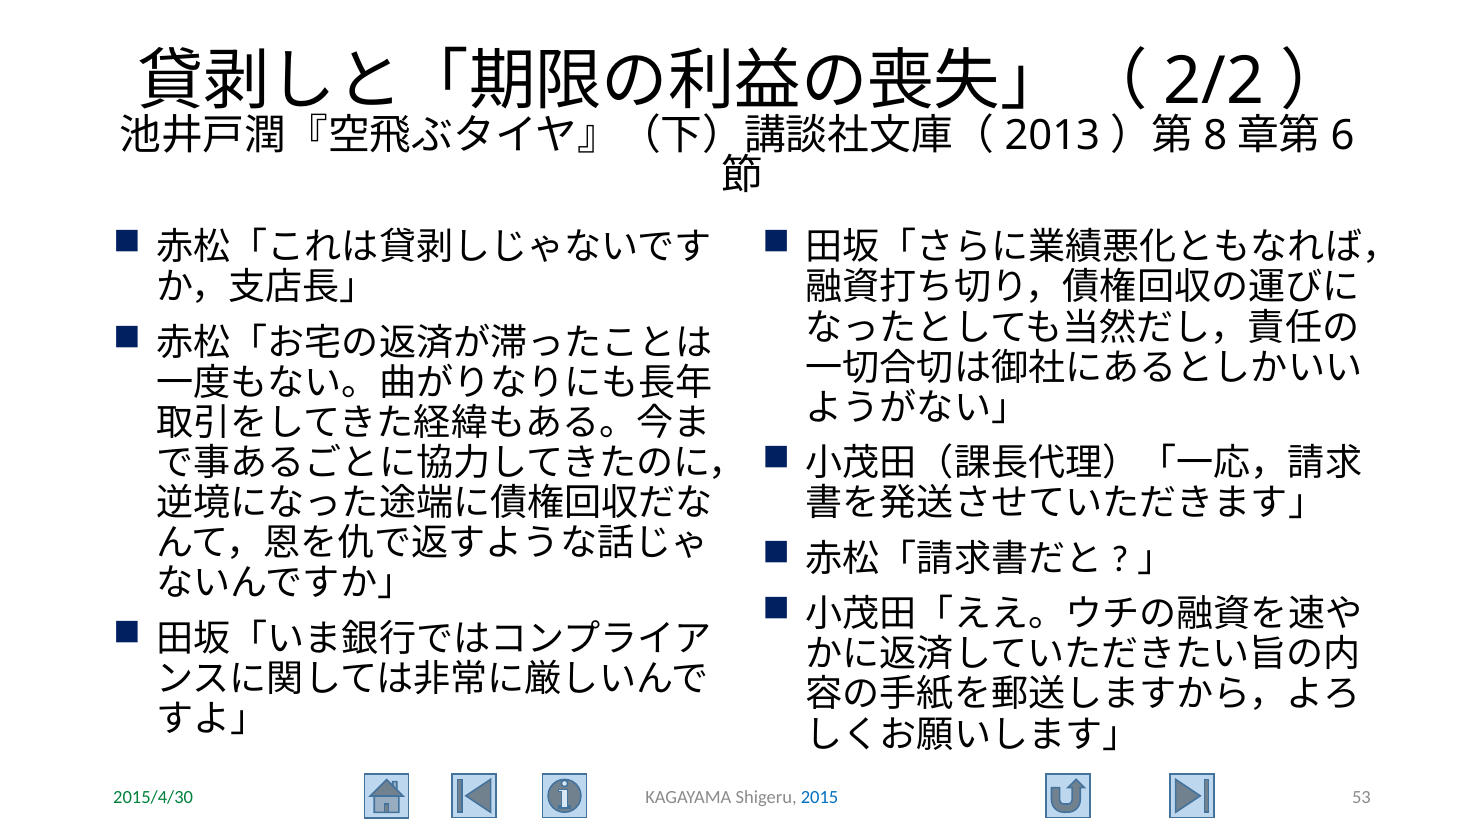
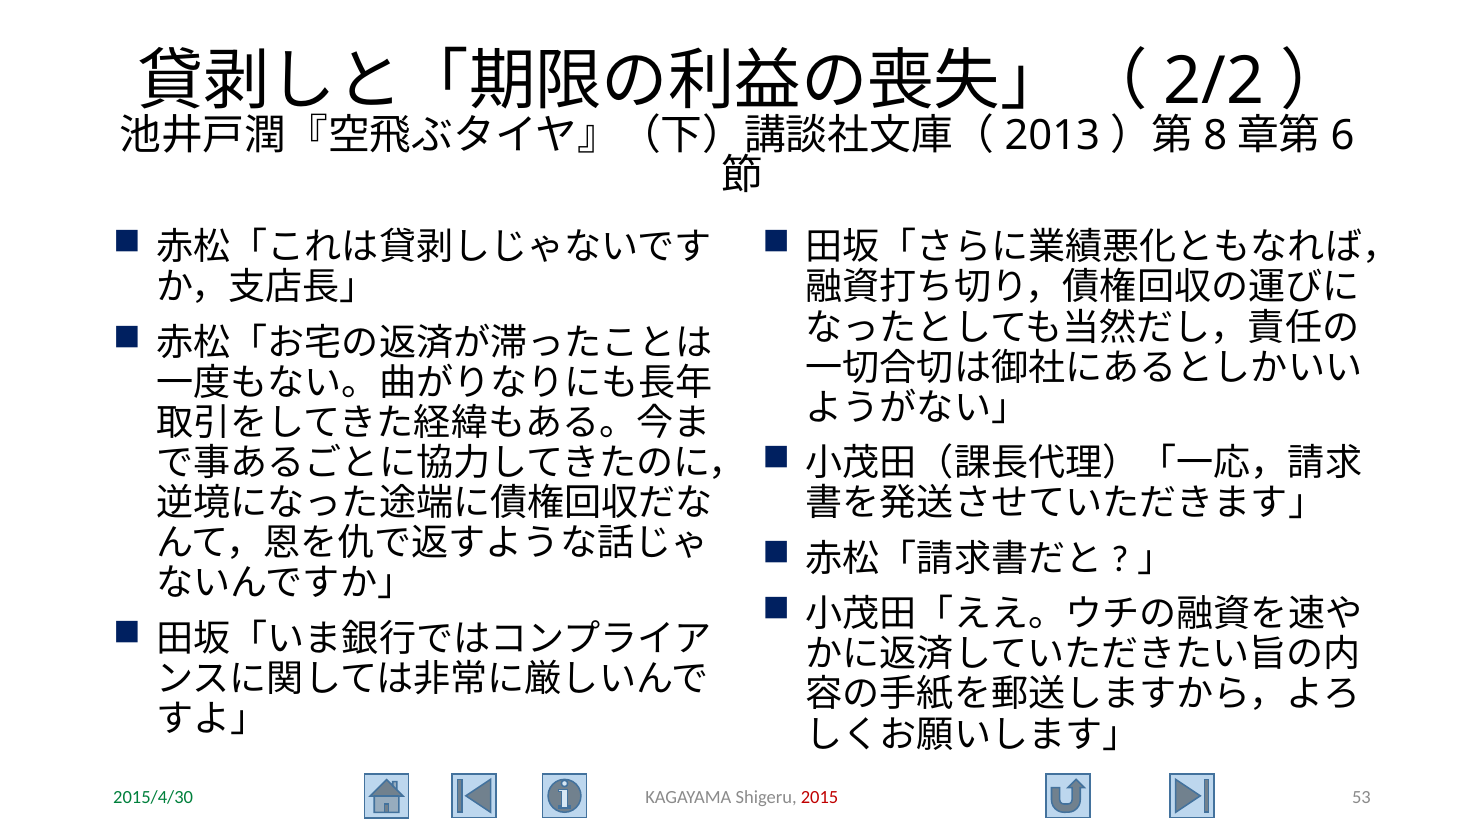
2015 colour: blue -> red
